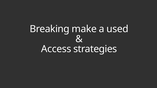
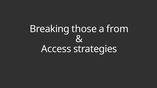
make: make -> those
used: used -> from
